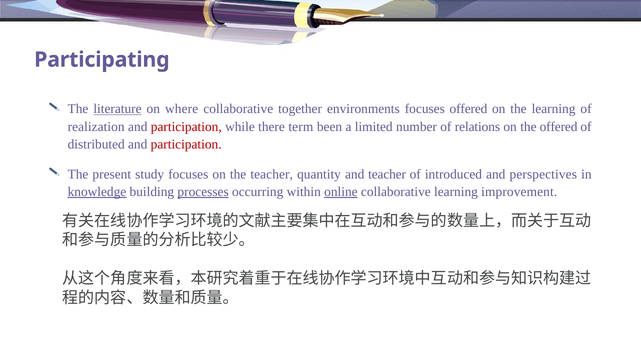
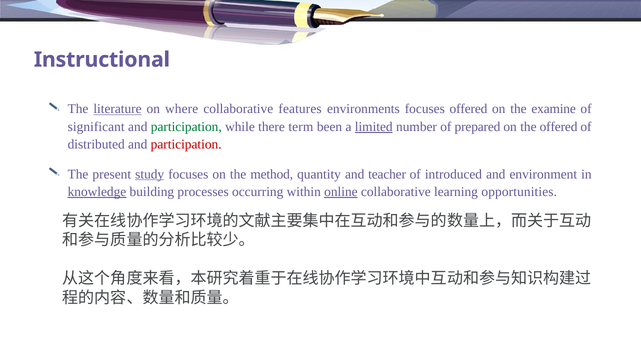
Participating: Participating -> Instructional
together: together -> features
the learning: learning -> examine
realization: realization -> significant
participation at (186, 127) colour: red -> green
limited underline: none -> present
relations: relations -> prepared
study underline: none -> present
the teacher: teacher -> method
perspectives: perspectives -> environment
processes underline: present -> none
improvement: improvement -> opportunities
